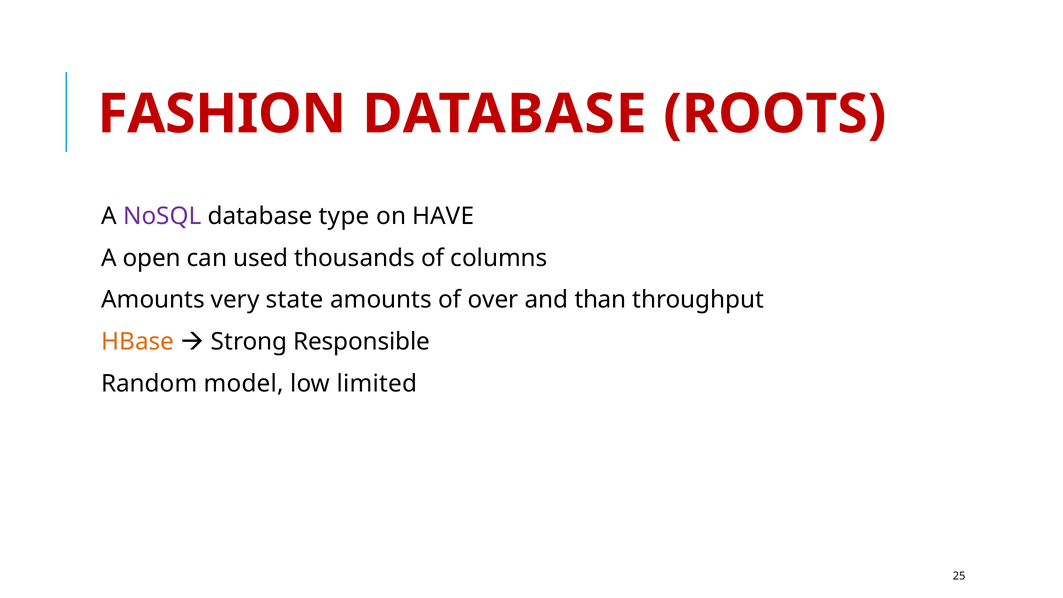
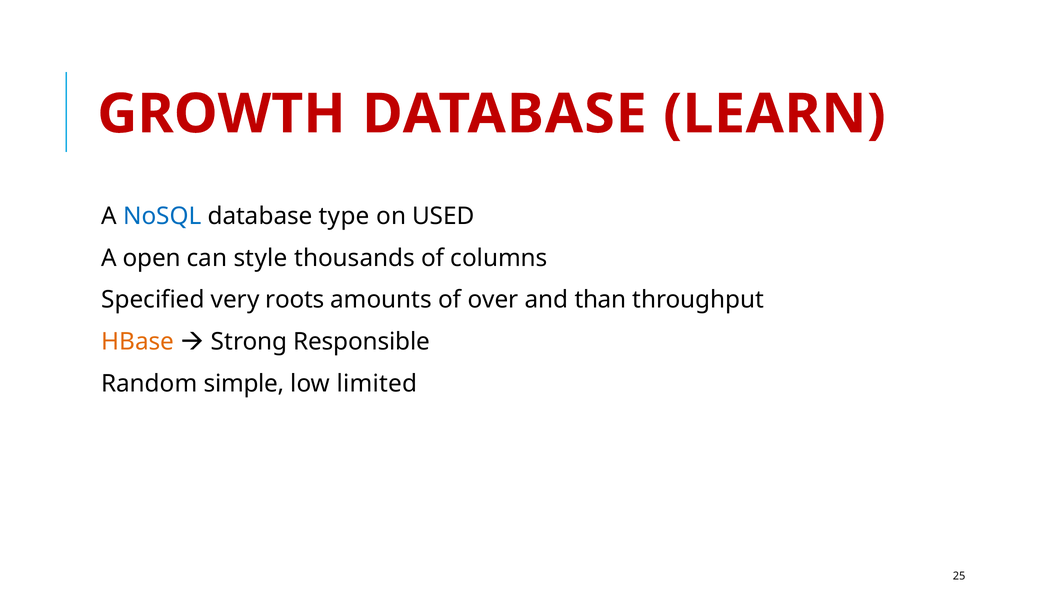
FASHION: FASHION -> GROWTH
ROOTS: ROOTS -> LEARN
NoSQL colour: purple -> blue
HAVE: HAVE -> USED
used: used -> style
Amounts at (153, 300): Amounts -> Specified
state: state -> roots
model: model -> simple
